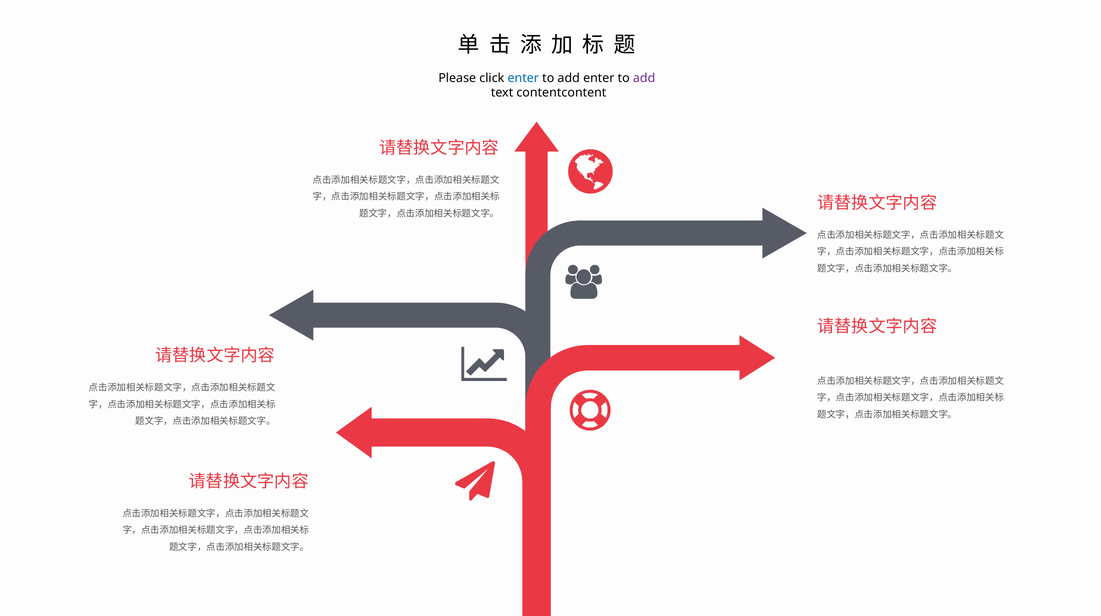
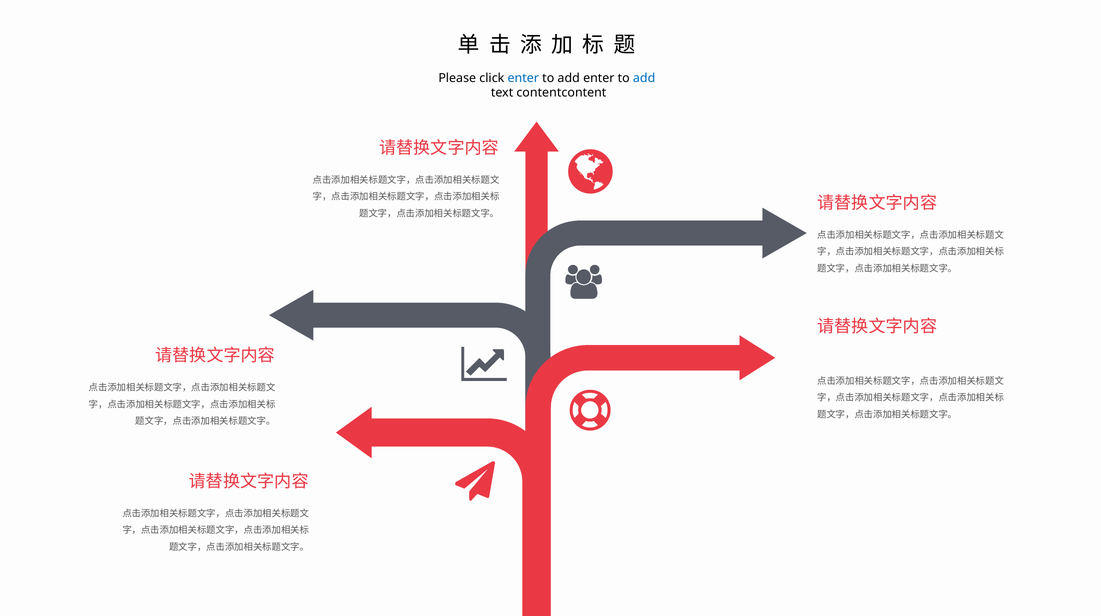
add at (644, 78) colour: purple -> blue
